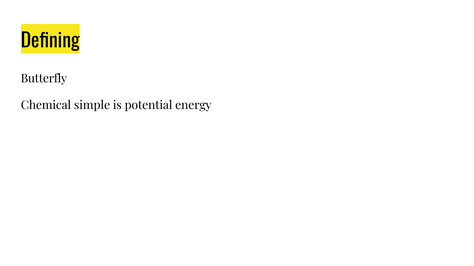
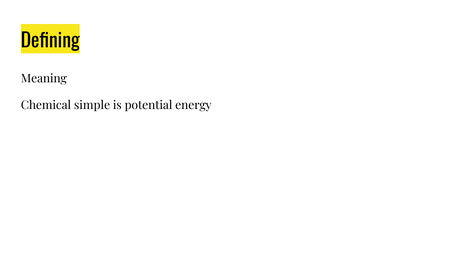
Butterfly: Butterfly -> Meaning
